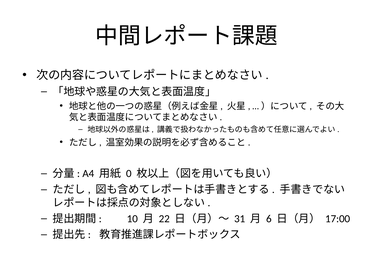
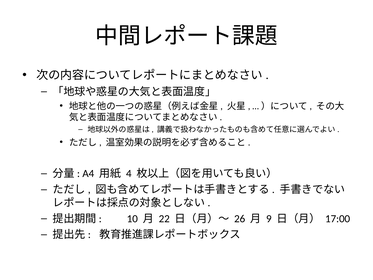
0: 0 -> 4
31: 31 -> 26
6: 6 -> 9
